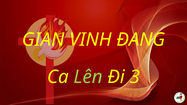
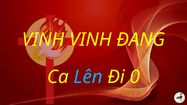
GIAN at (43, 40): GIAN -> VINH
Lên colour: light green -> light blue
3: 3 -> 0
